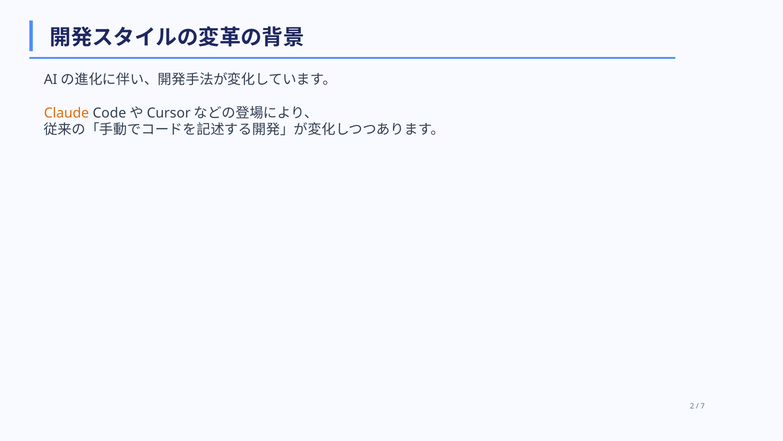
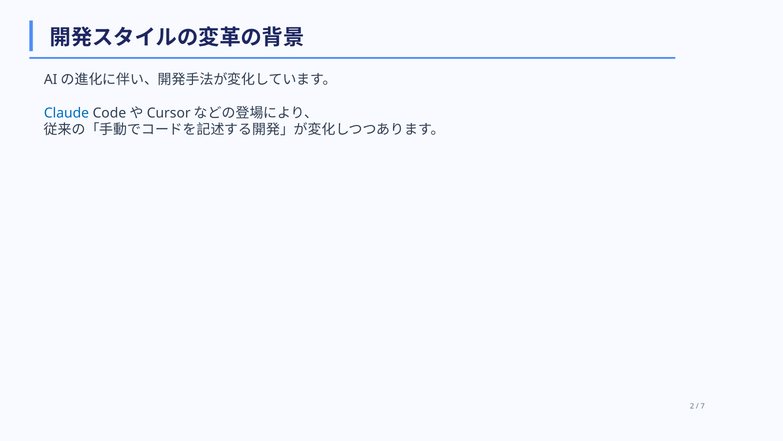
Claude colour: orange -> blue
